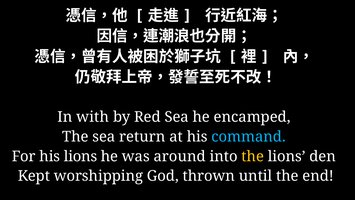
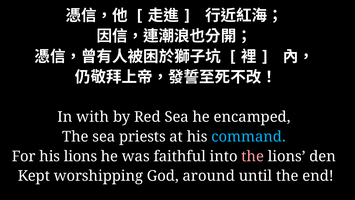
return: return -> priests
around: around -> faithful
the at (253, 156) colour: yellow -> pink
thrown: thrown -> around
